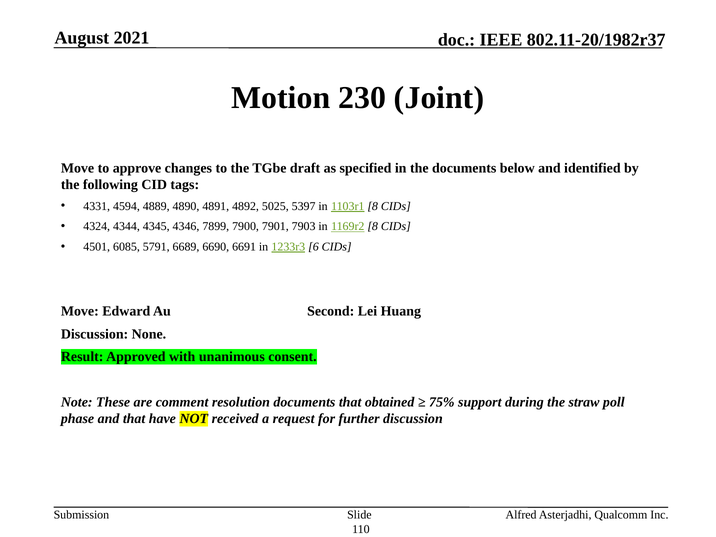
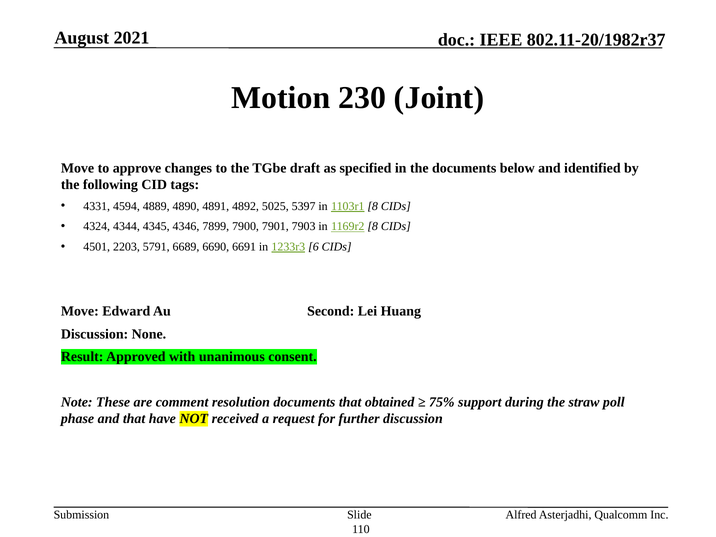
6085: 6085 -> 2203
